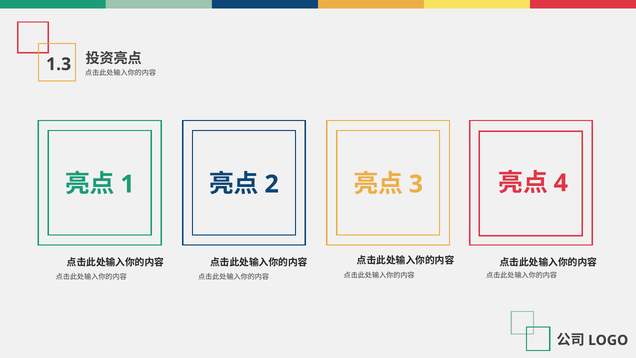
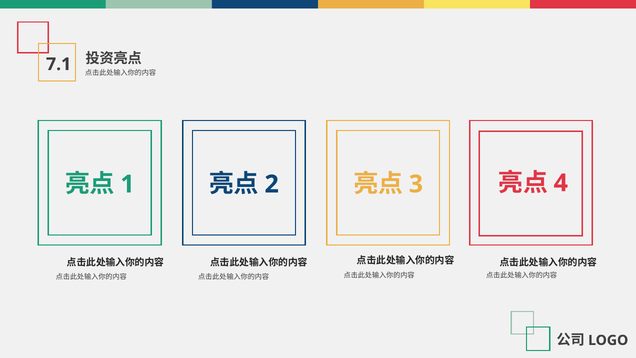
1.3: 1.3 -> 7.1
